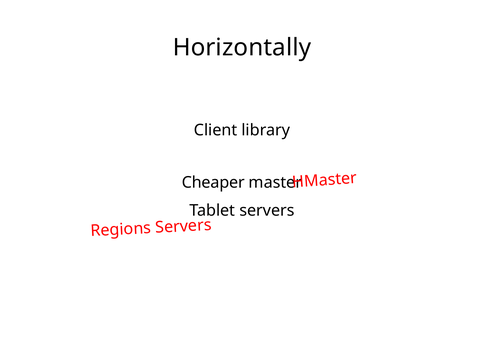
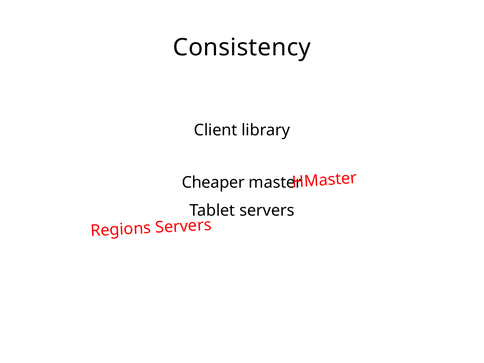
Horizontally: Horizontally -> Consistency
